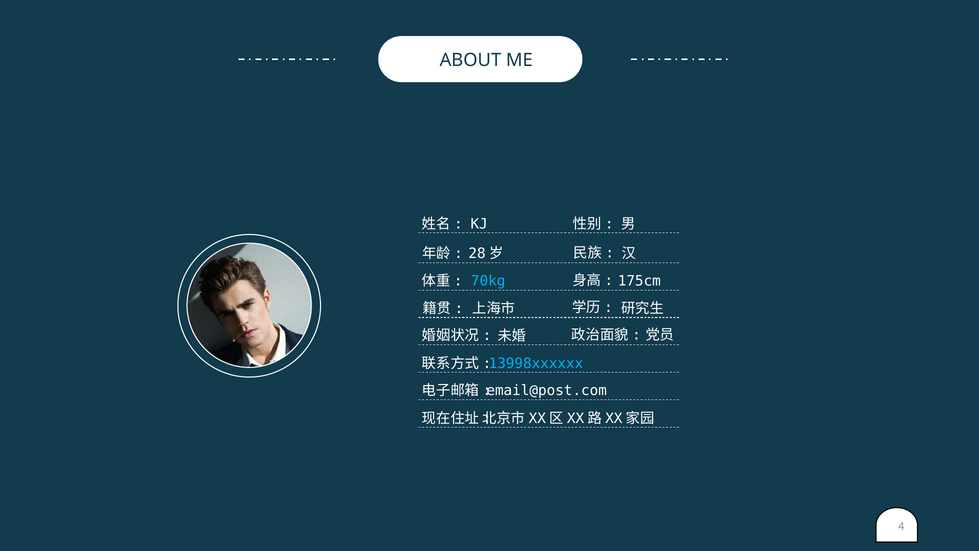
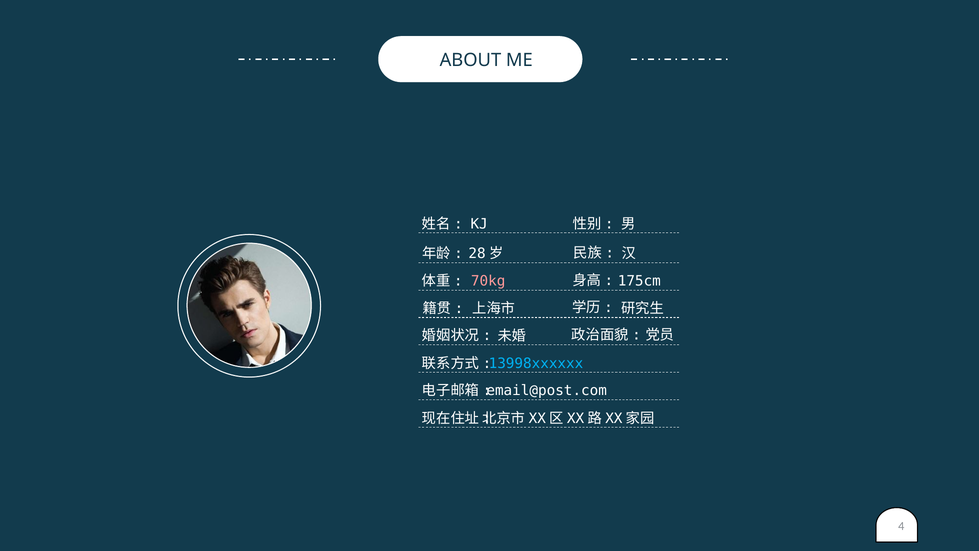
70kg colour: light blue -> pink
